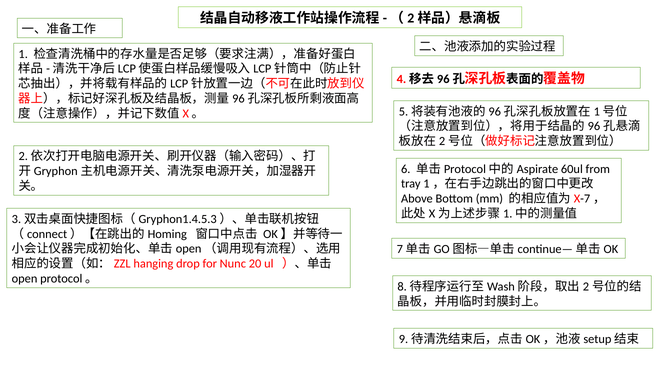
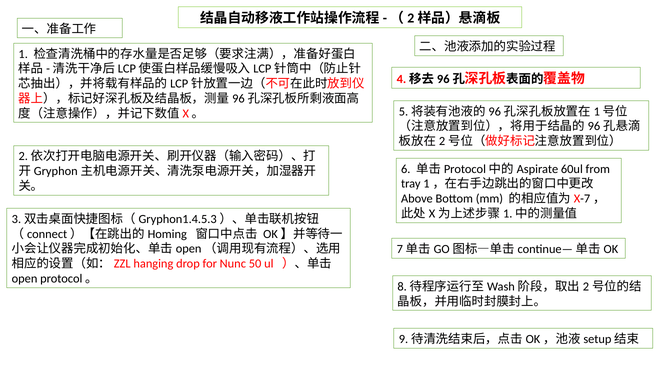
20: 20 -> 50
